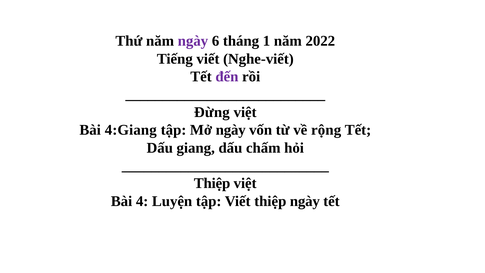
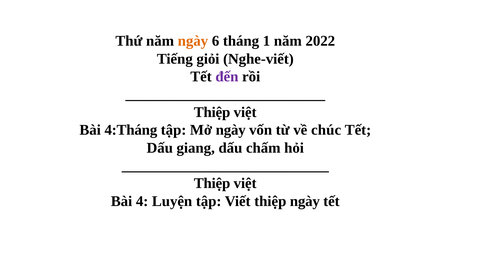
ngày at (193, 41) colour: purple -> orange
Tiếng viết: viết -> giỏi
Đừng at (212, 112): Đừng -> Thiệp
4:Giang: 4:Giang -> 4:Tháng
rộng: rộng -> chúc
